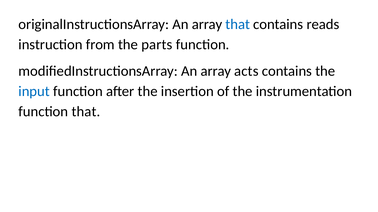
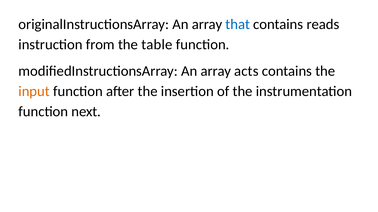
parts: parts -> table
input colour: blue -> orange
function that: that -> next
